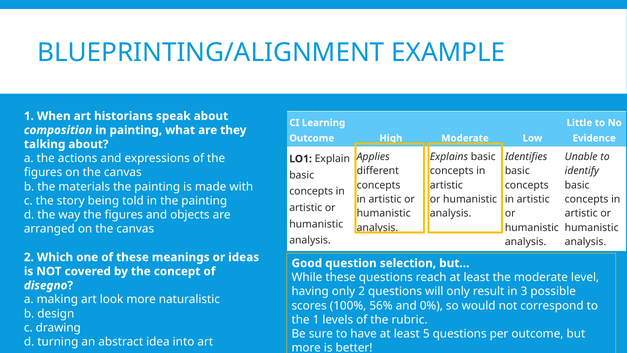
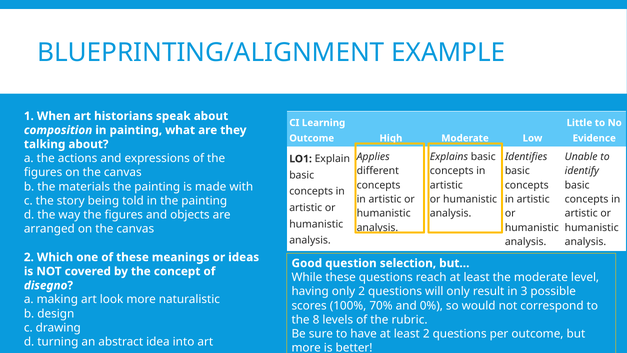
56%: 56% -> 70%
the 1: 1 -> 8
least 5: 5 -> 2
